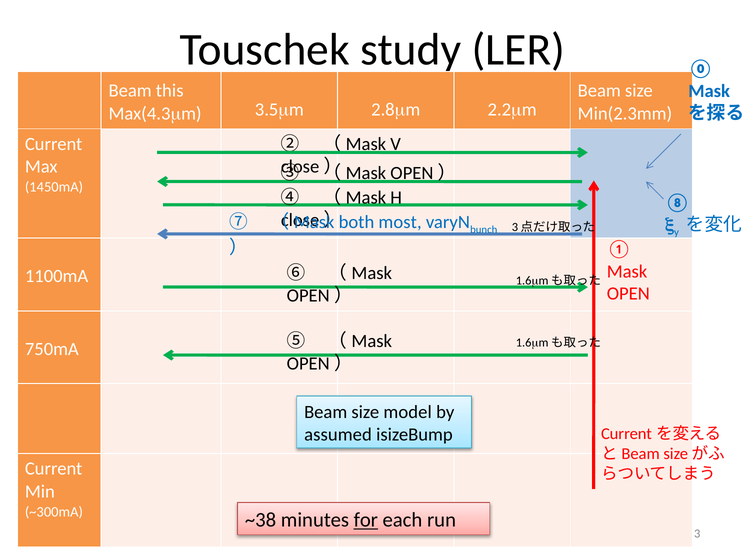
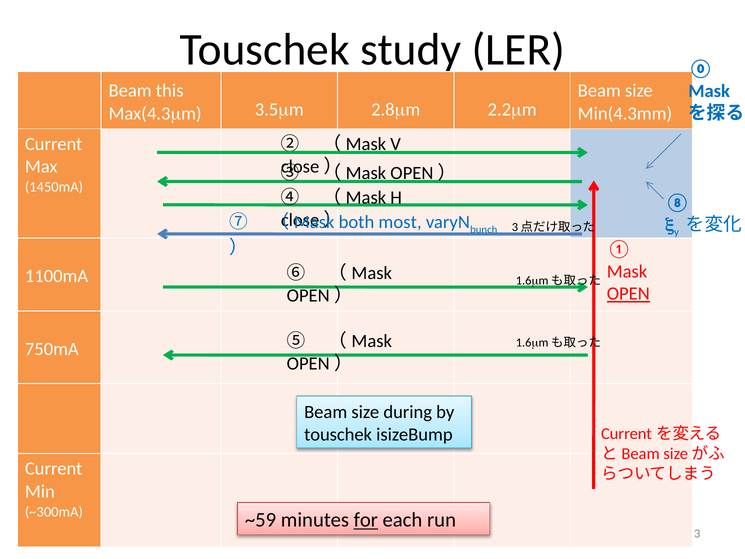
Min(2.3mm: Min(2.3mm -> Min(4.3mm
OPEN underline: none -> present
model: model -> during
assumed at (338, 434): assumed -> touschek
~38: ~38 -> ~59
